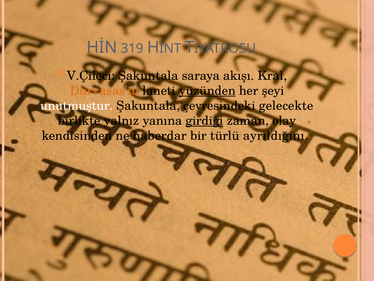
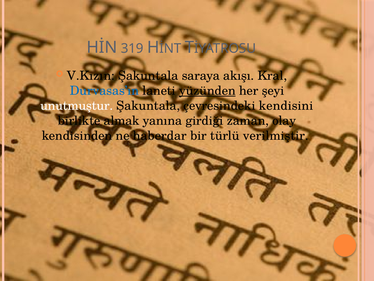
V.Çileci: V.Çileci -> V.Kızın
Durvasas’ın colour: orange -> blue
gelecekte: gelecekte -> kendisini
yalnız: yalnız -> almak
girdiği underline: present -> none
ayrıldığını: ayrıldığını -> verilmiştir
